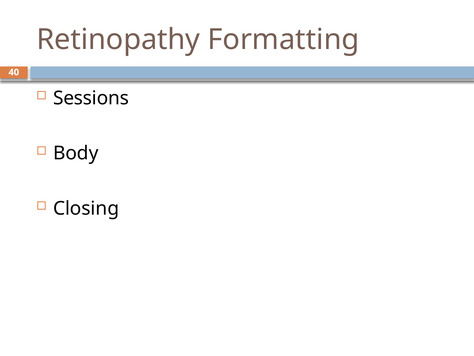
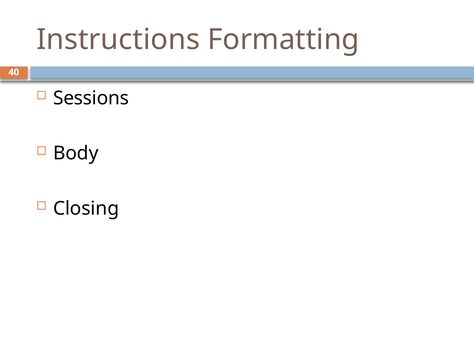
Retinopathy: Retinopathy -> Instructions
